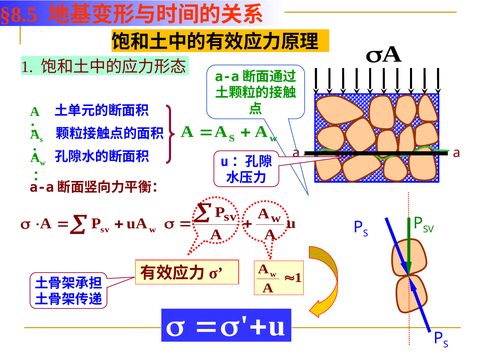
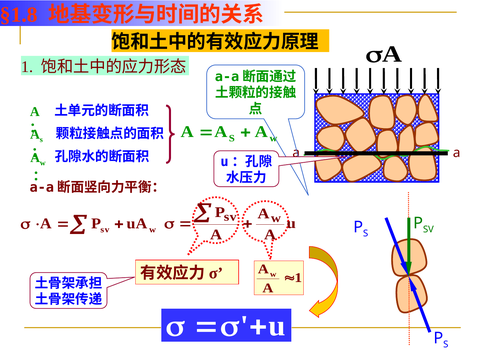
§8.5: §8.5 -> §1.8
